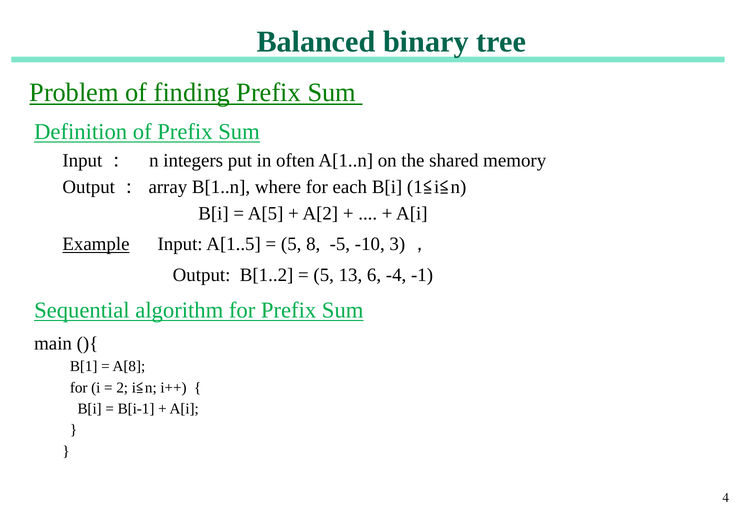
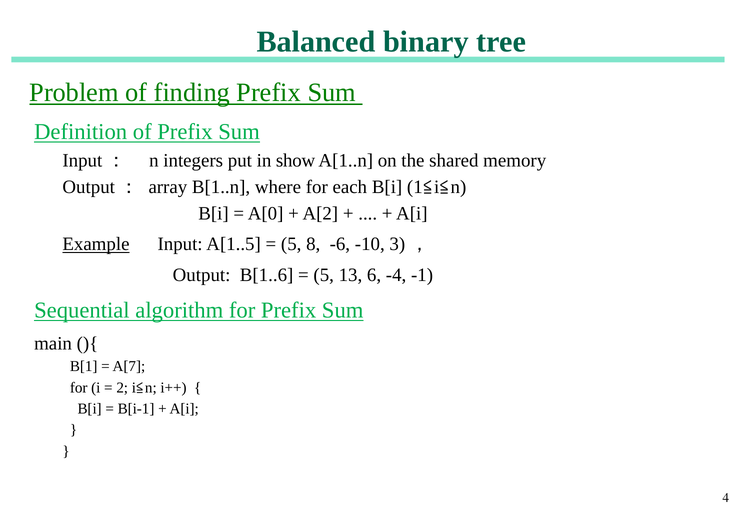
often: often -> show
A[5: A[5 -> A[0
-5: -5 -> -6
B[1..2: B[1..2 -> B[1..6
A[8: A[8 -> A[7
